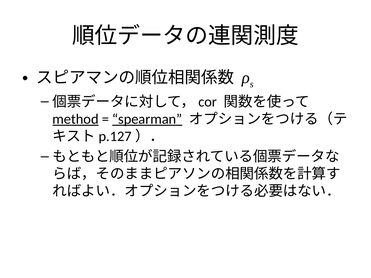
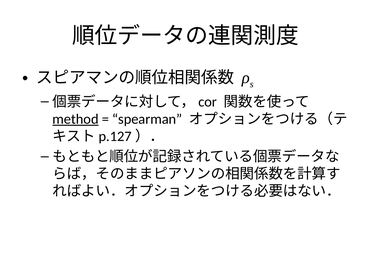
spearman underline: present -> none
